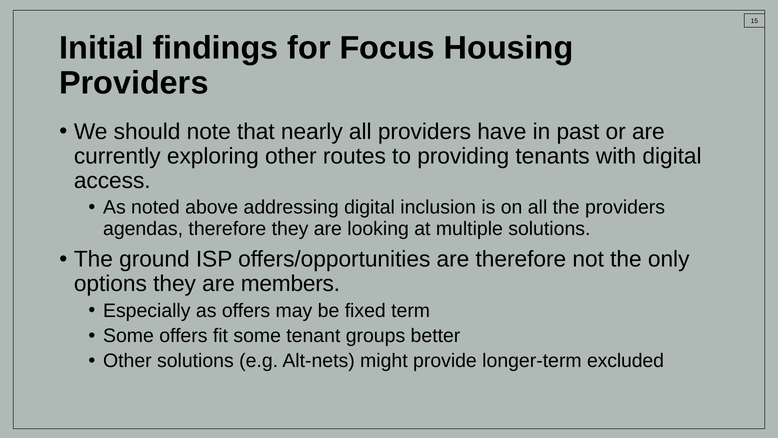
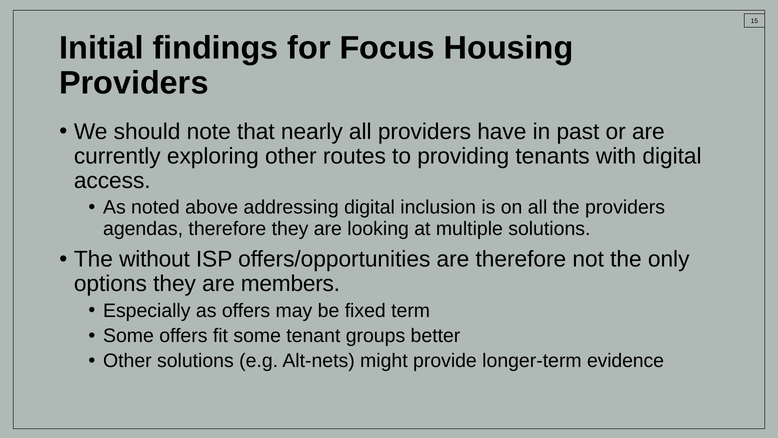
ground: ground -> without
excluded: excluded -> evidence
